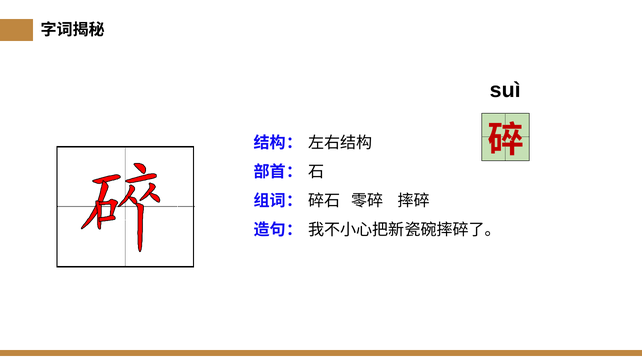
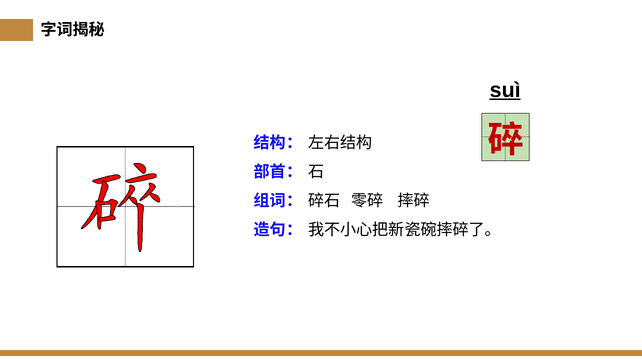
suì underline: none -> present
